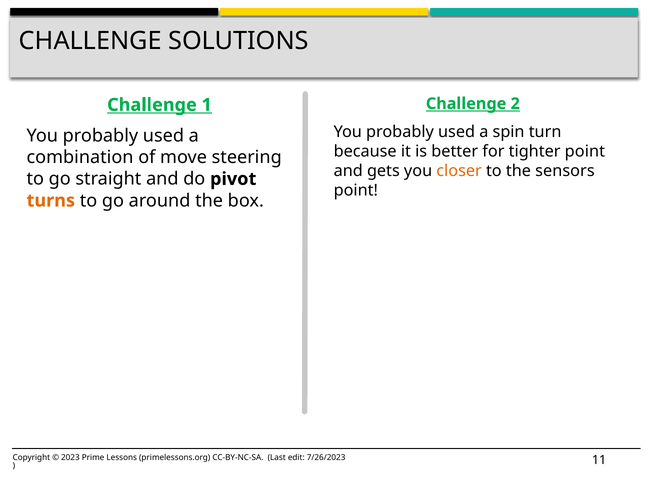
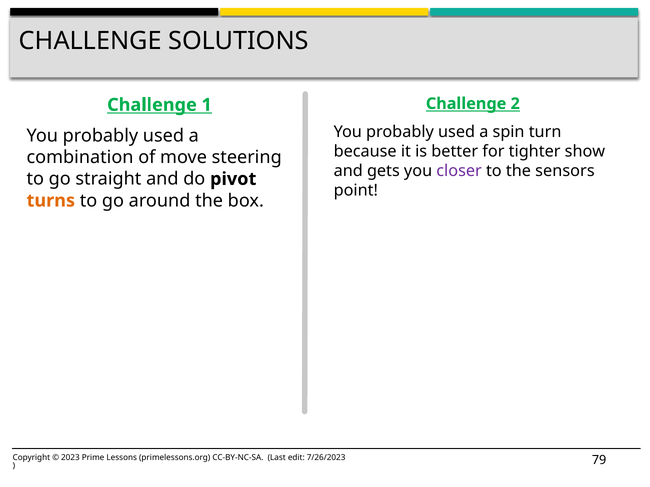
tighter point: point -> show
closer colour: orange -> purple
11: 11 -> 79
